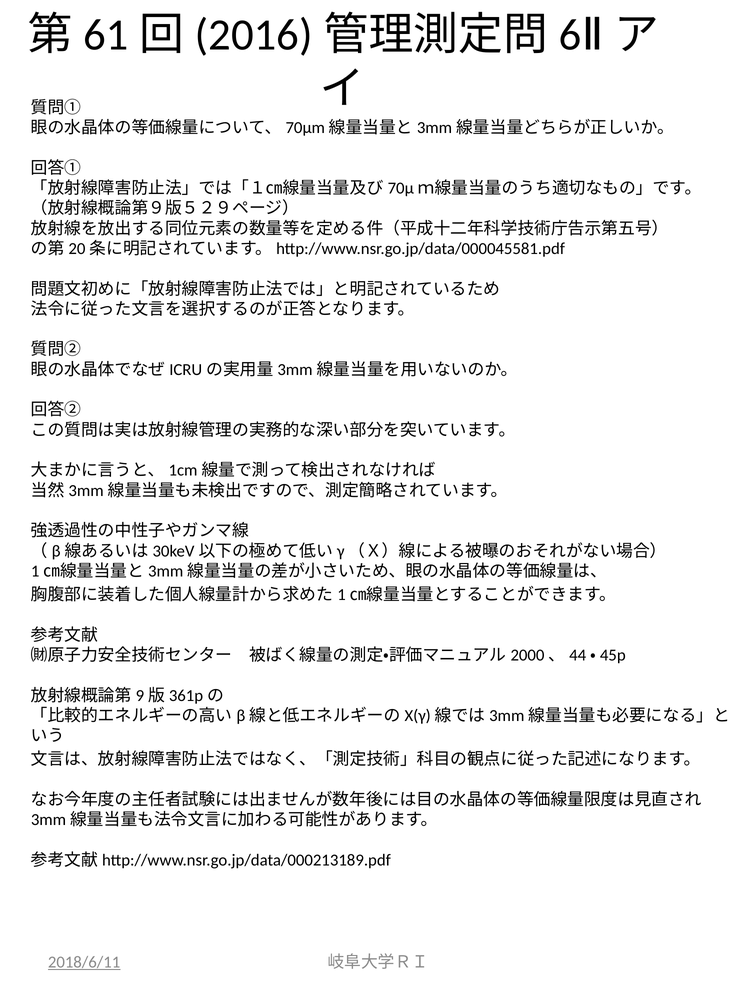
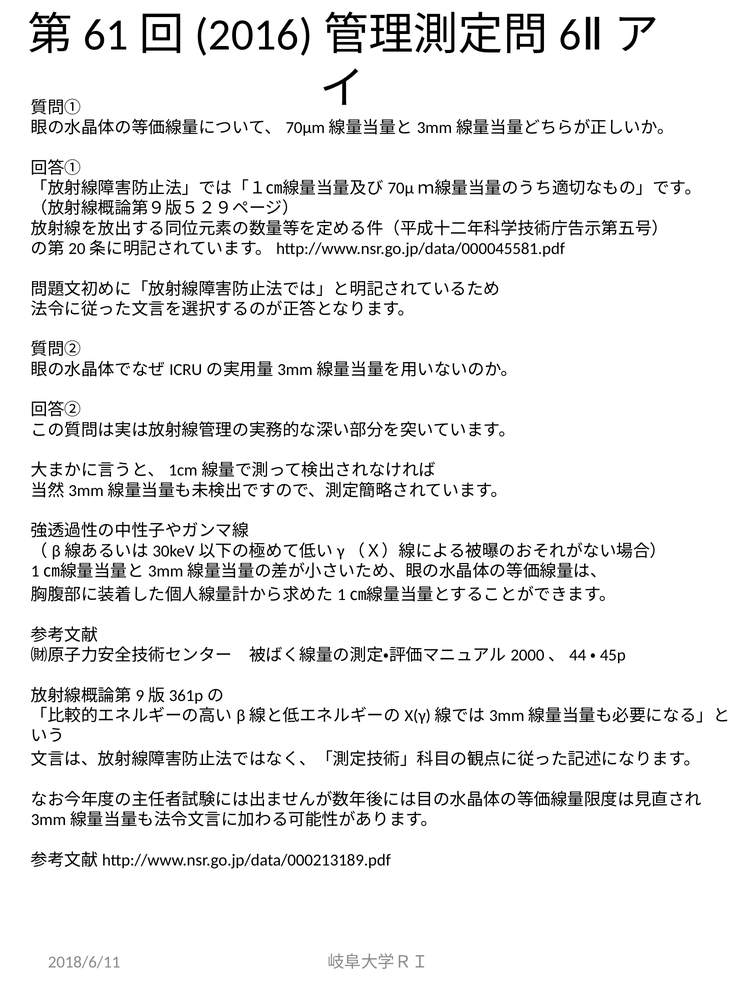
2018/6/11 underline: present -> none
